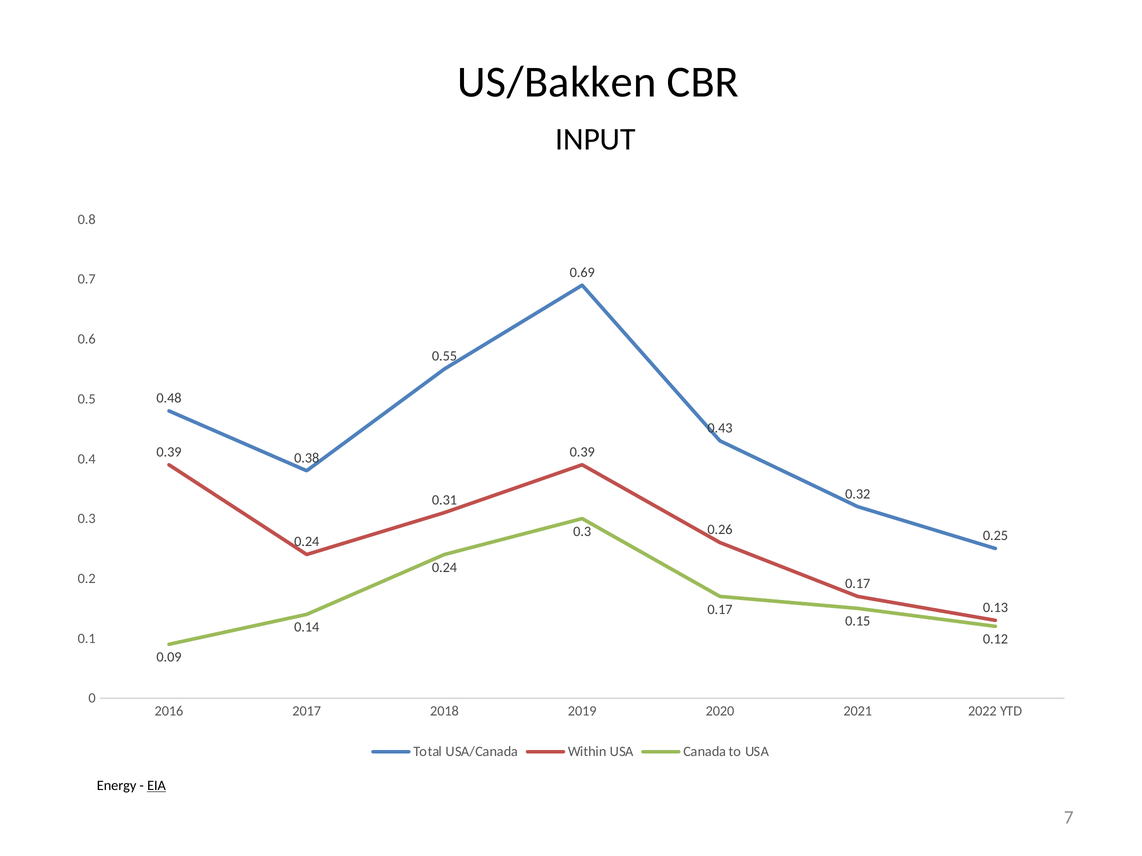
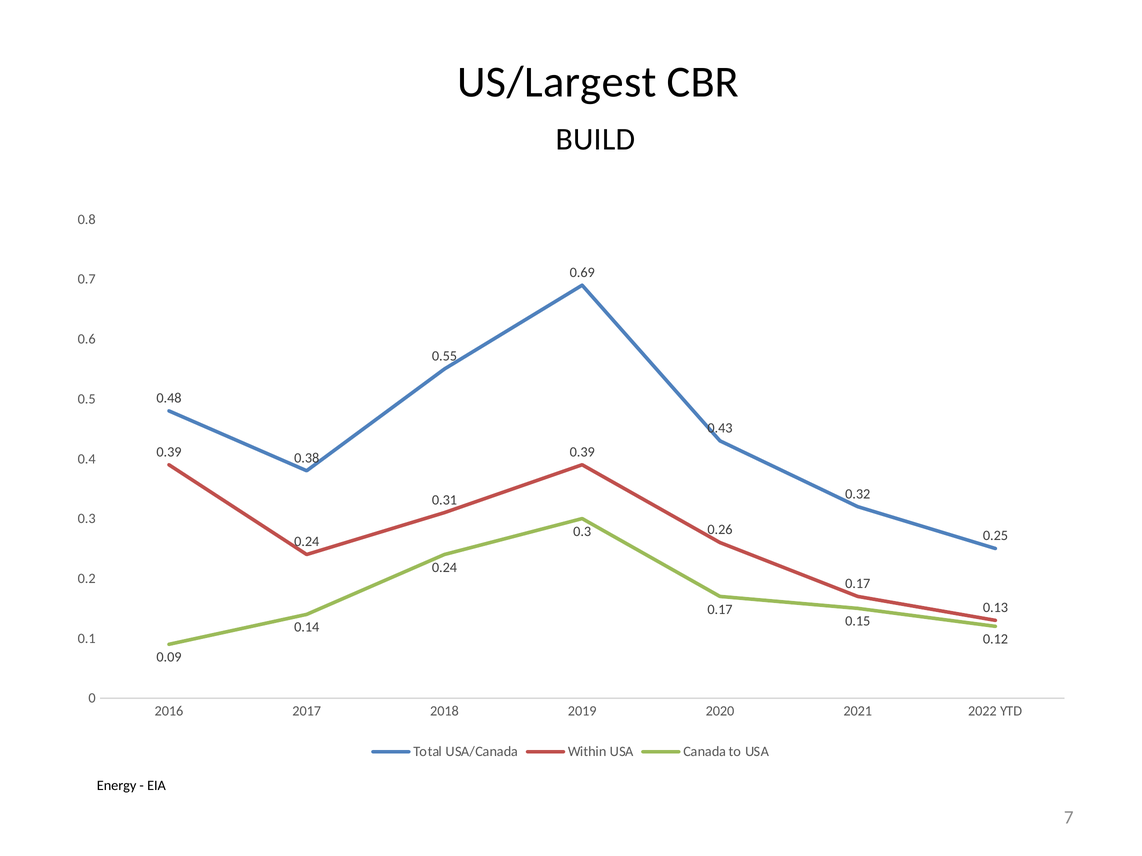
US/Bakken: US/Bakken -> US/Largest
INPUT: INPUT -> BUILD
EIA underline: present -> none
